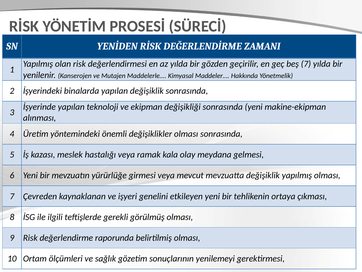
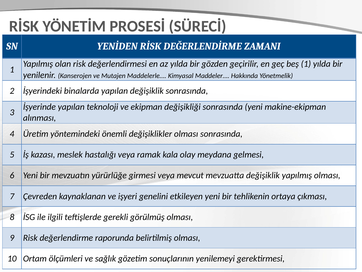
beş 7: 7 -> 1
